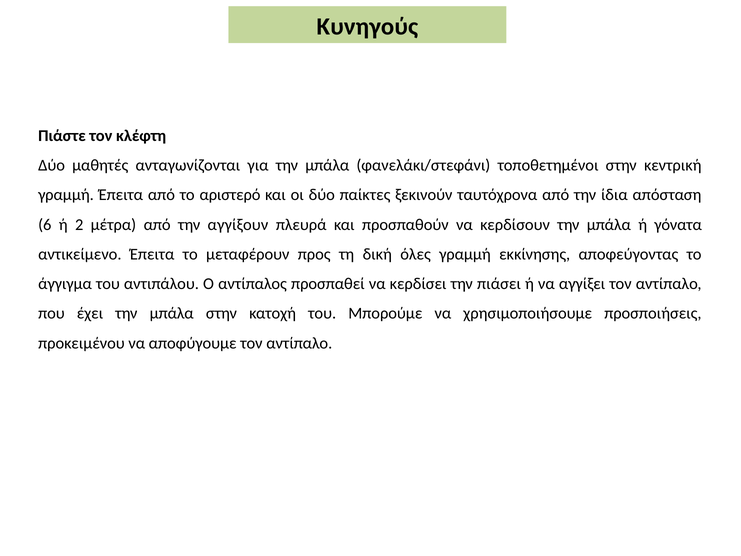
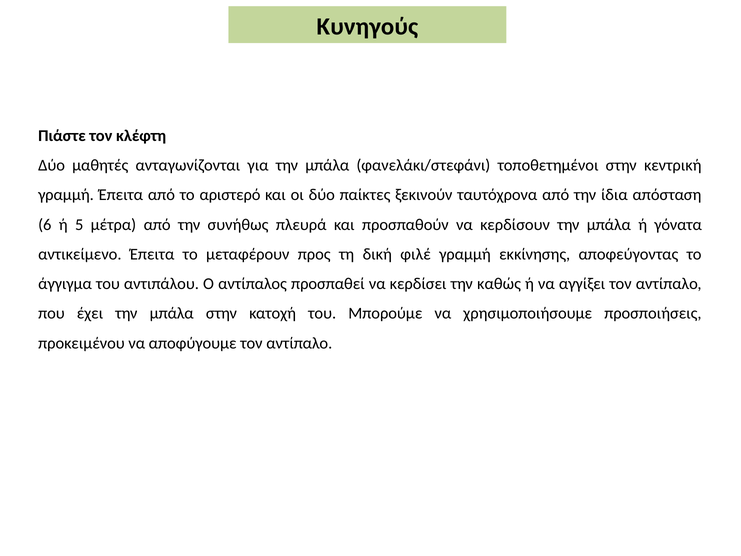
2: 2 -> 5
αγγίξουν: αγγίξουν -> συνήθως
όλες: όλες -> φιλέ
πιάσει: πιάσει -> καθώς
